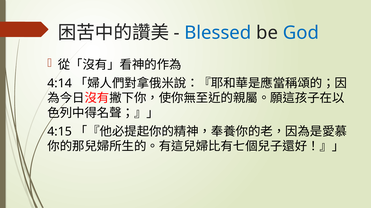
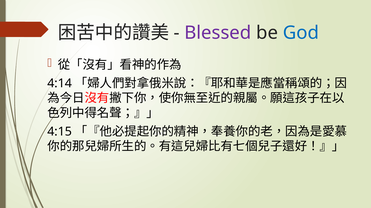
Blessed colour: blue -> purple
